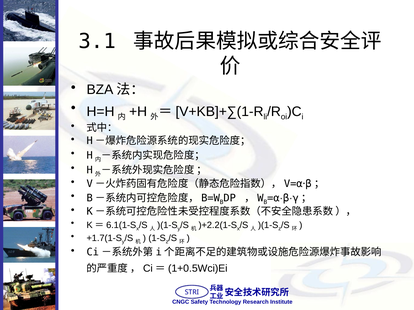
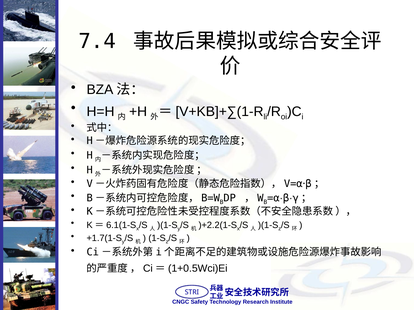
3.1: 3.1 -> 7.4
